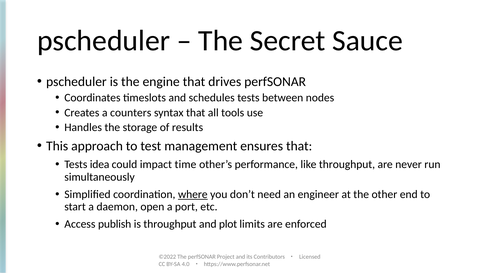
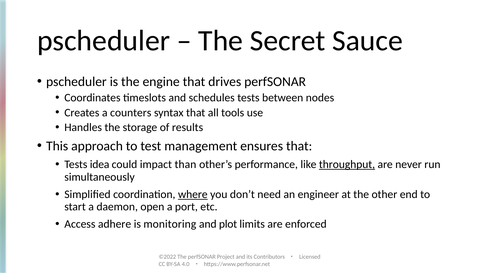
time: time -> than
throughput at (347, 165) underline: none -> present
publish: publish -> adhere
is throughput: throughput -> monitoring
